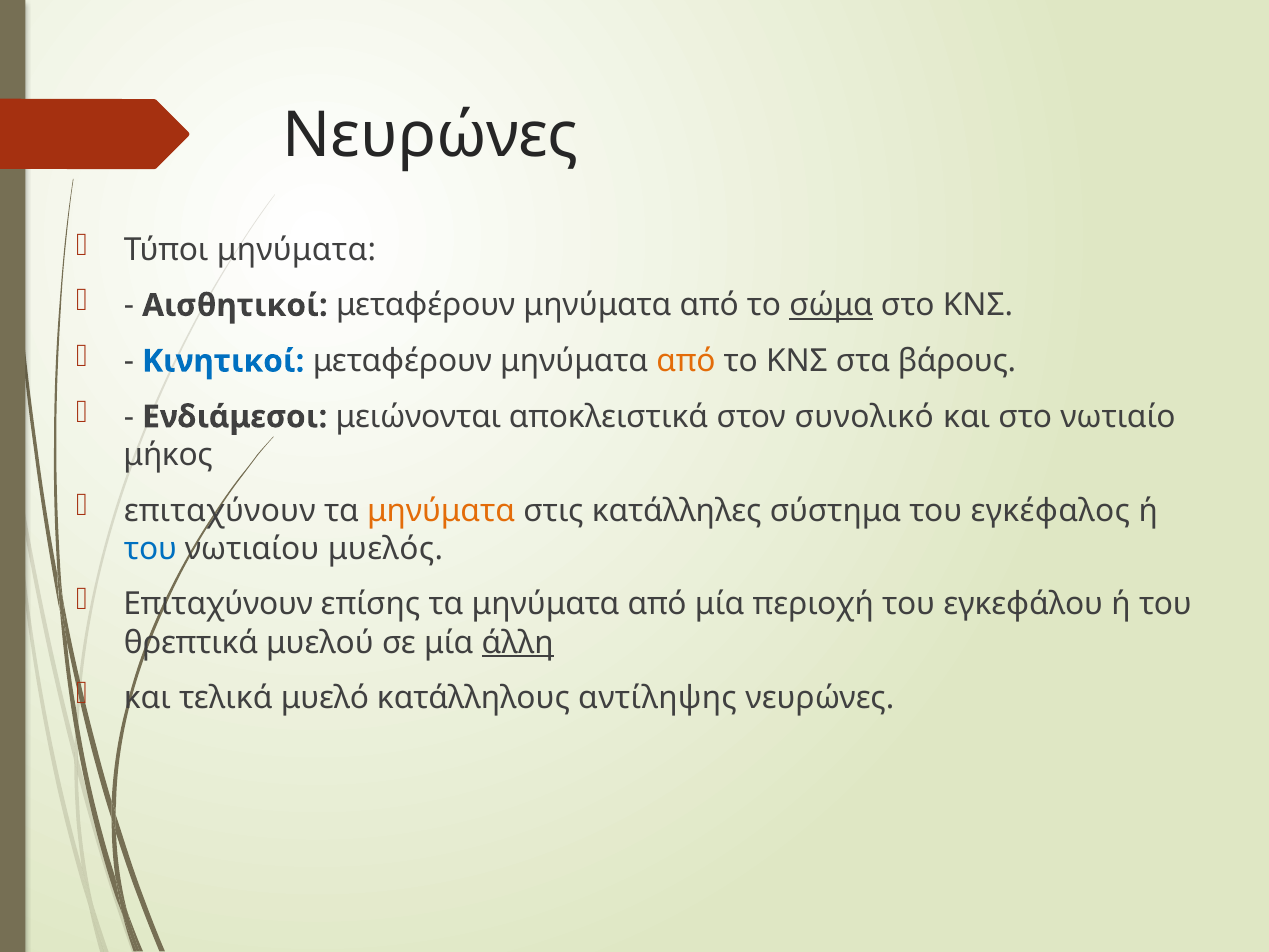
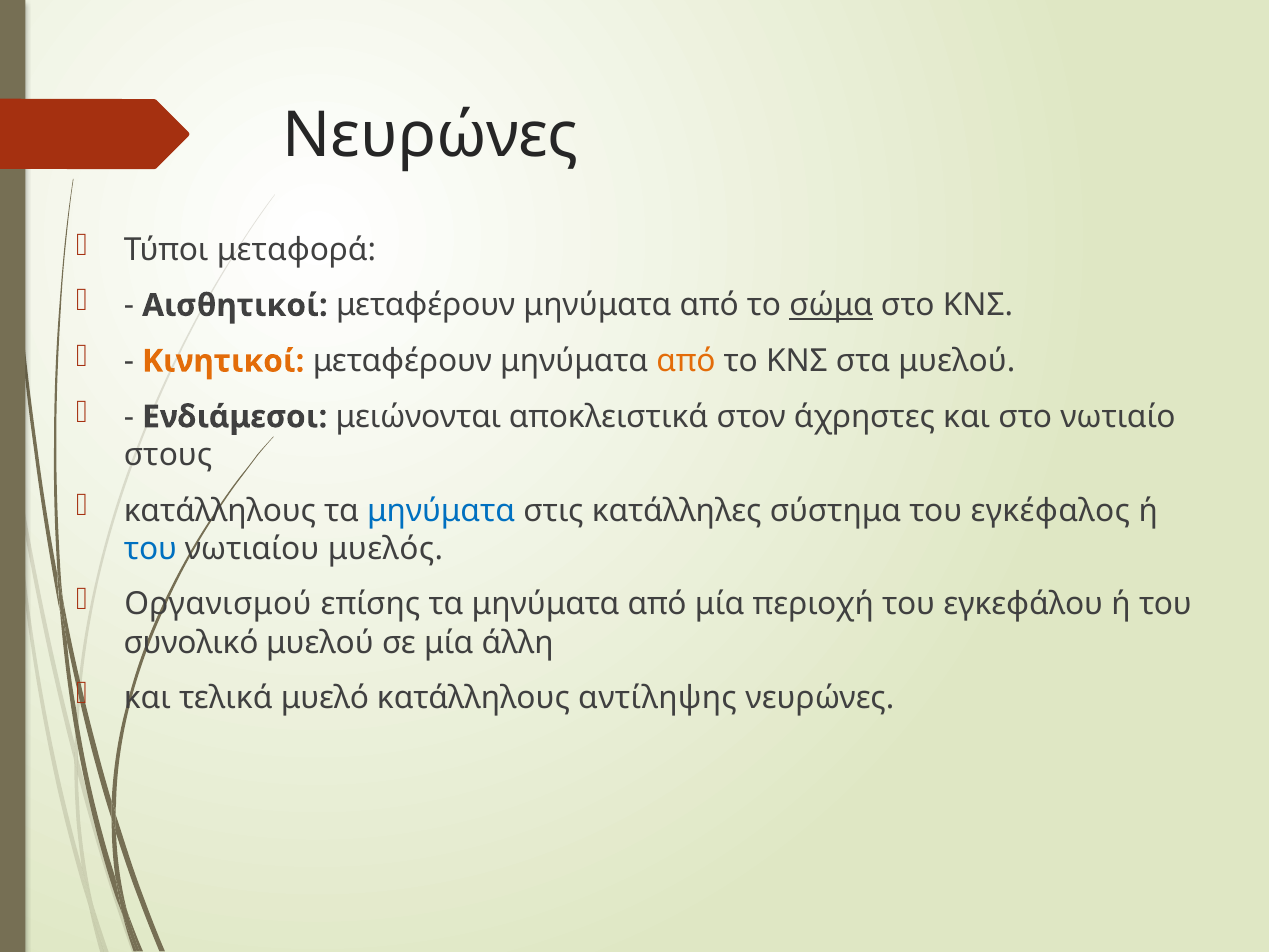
Τύποι μηνύματα: μηνύματα -> μεταφορά
Κινητικοί colour: blue -> orange
στα βάρους: βάρους -> μυελού
συνολικό: συνολικό -> άχρηστες
μήκος: μήκος -> στους
επιταχύνουν at (220, 511): επιταχύνουν -> κατάλληλους
μηνύματα at (441, 511) colour: orange -> blue
Επιταχύνουν at (218, 604): Επιταχύνουν -> Οργανισμού
θρεπτικά: θρεπτικά -> συνολικό
άλλη underline: present -> none
